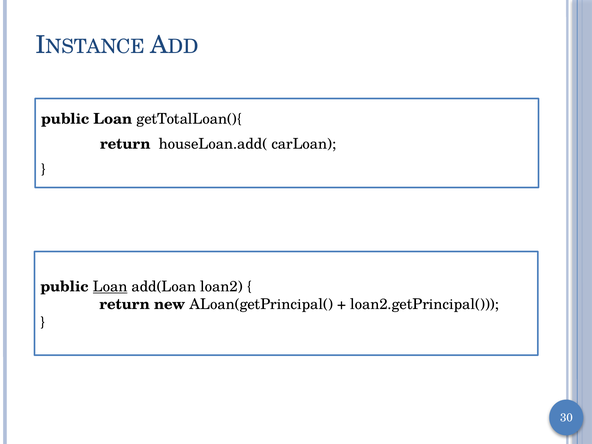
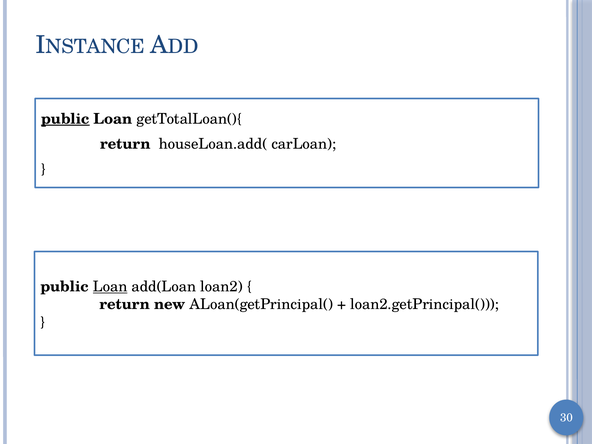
public at (65, 119) underline: none -> present
